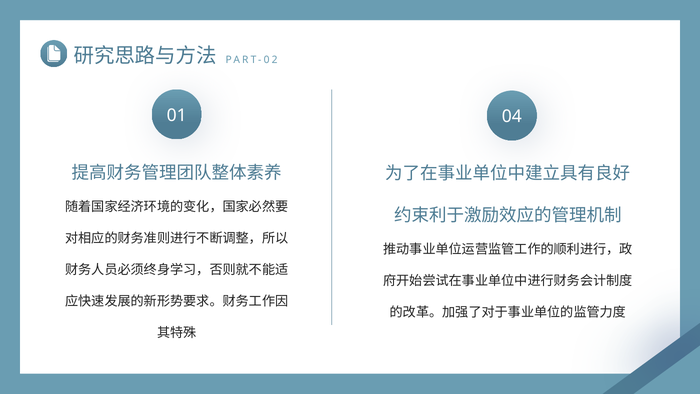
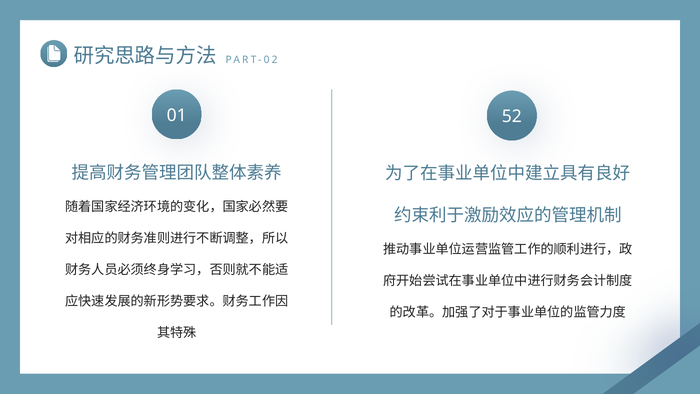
04: 04 -> 52
